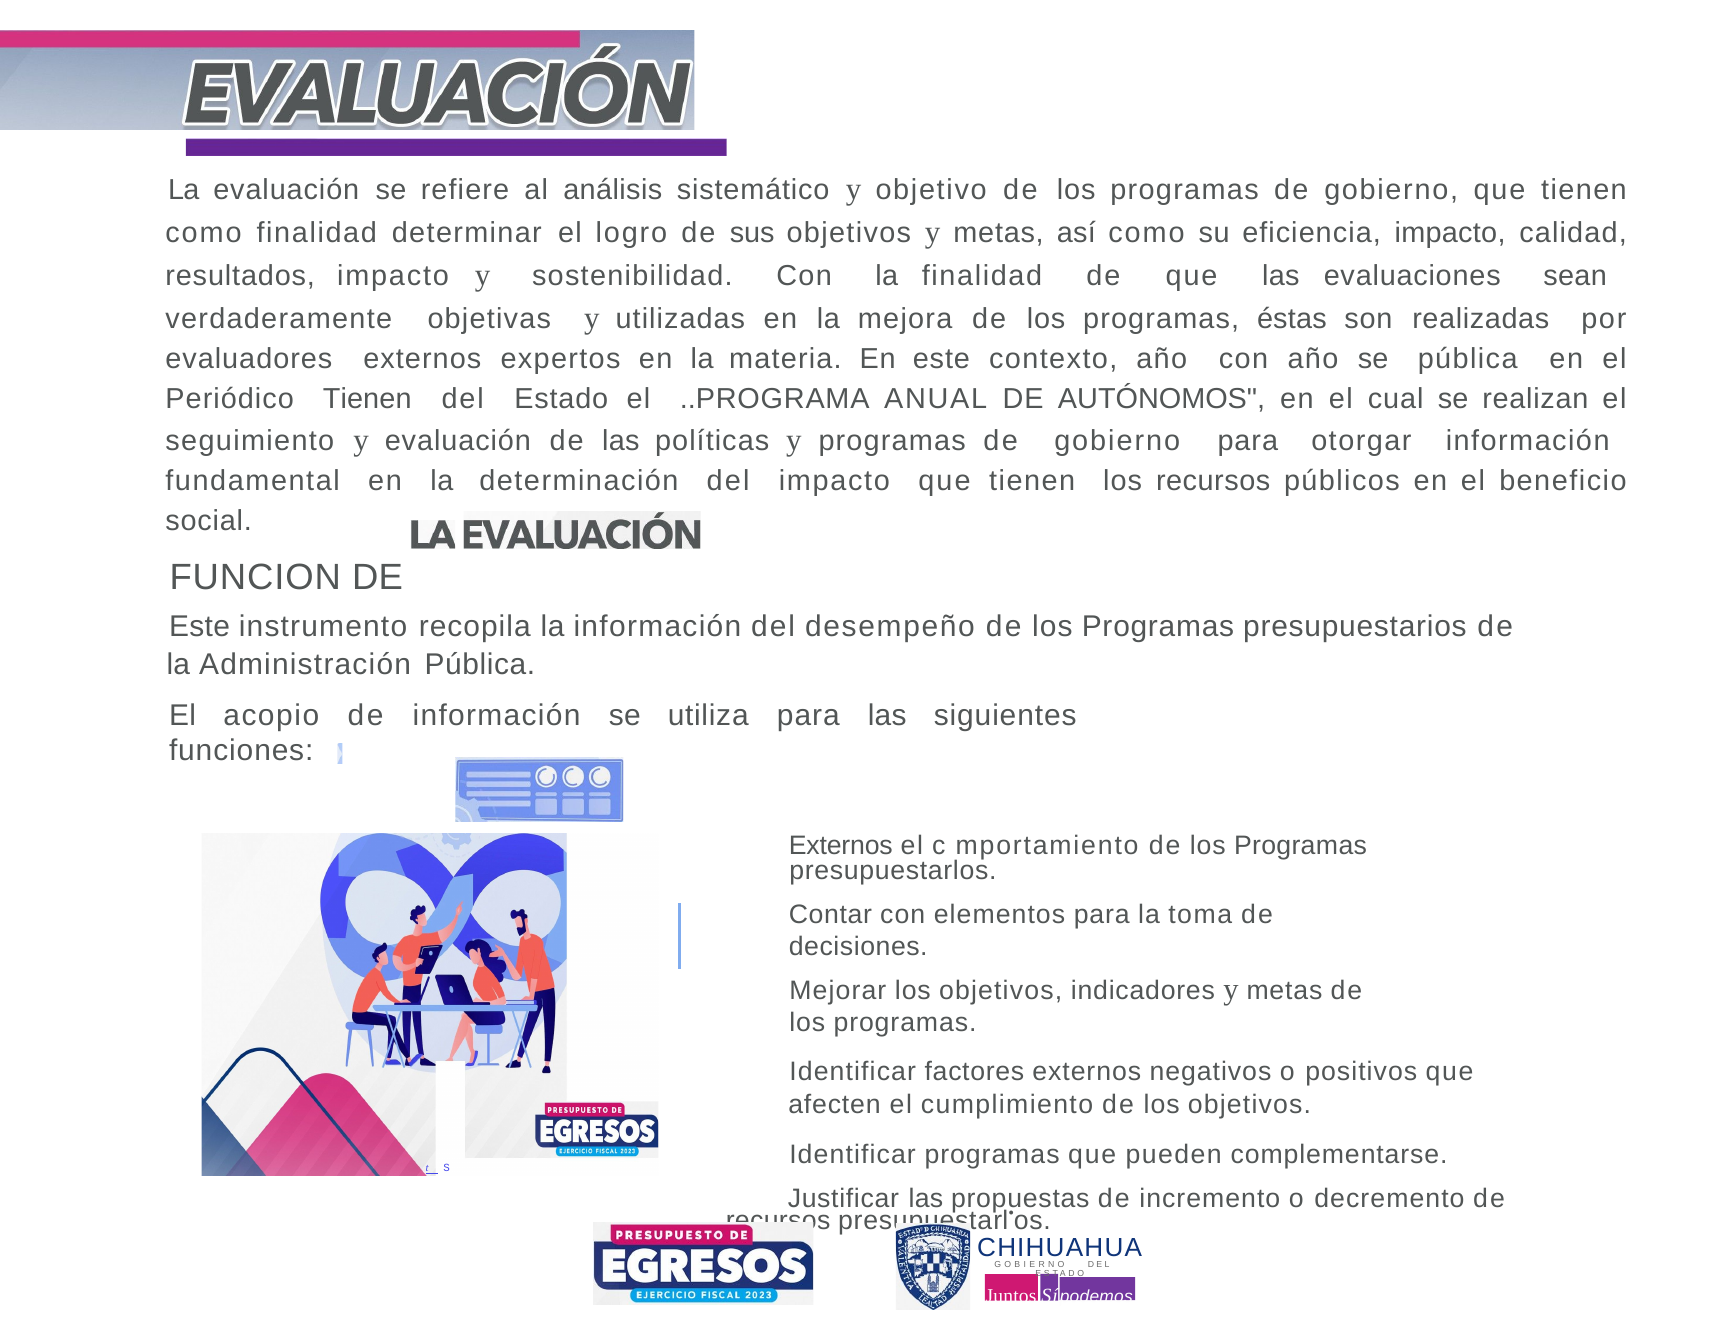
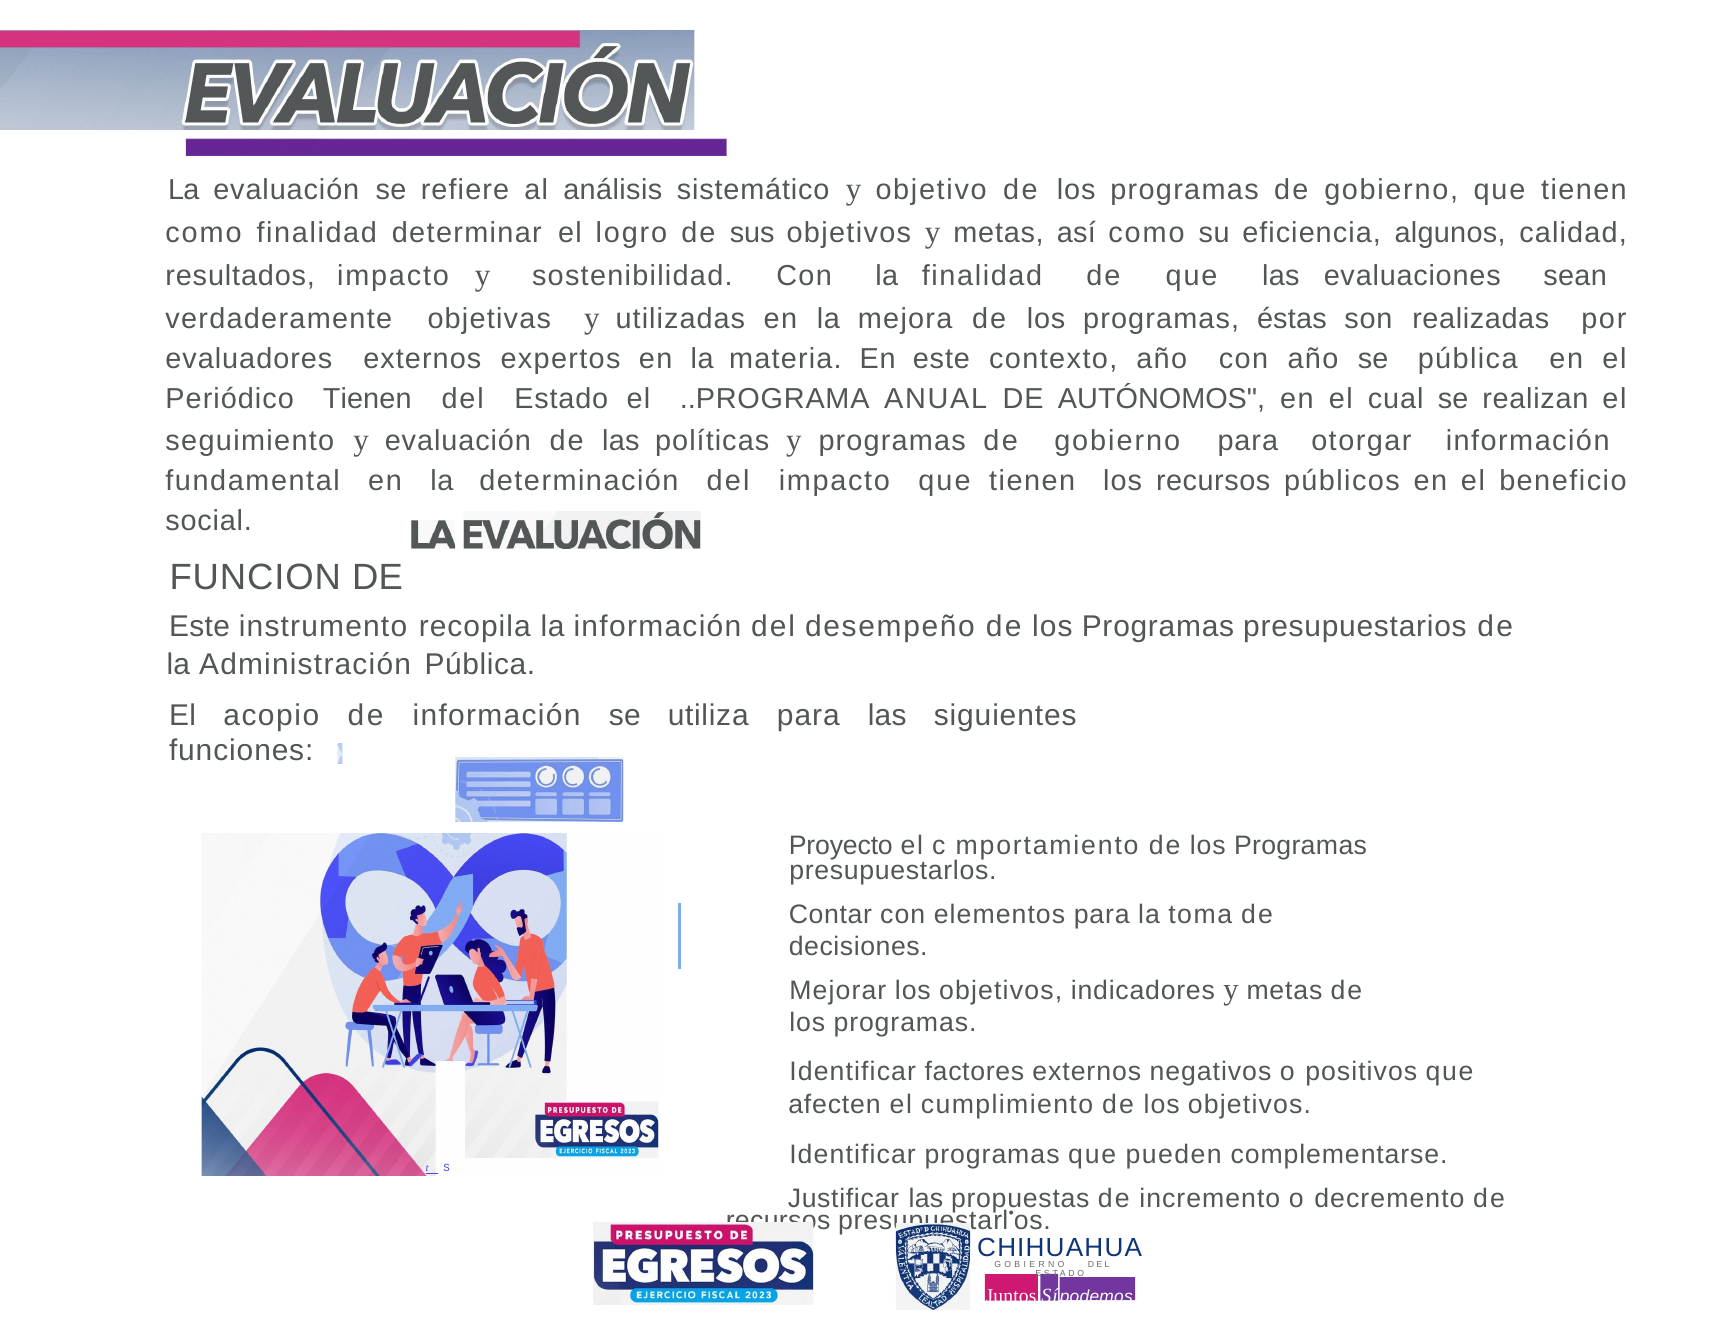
eficiencia impacto: impacto -> algunos
Externos at (841, 845): Externos -> Proyecto
